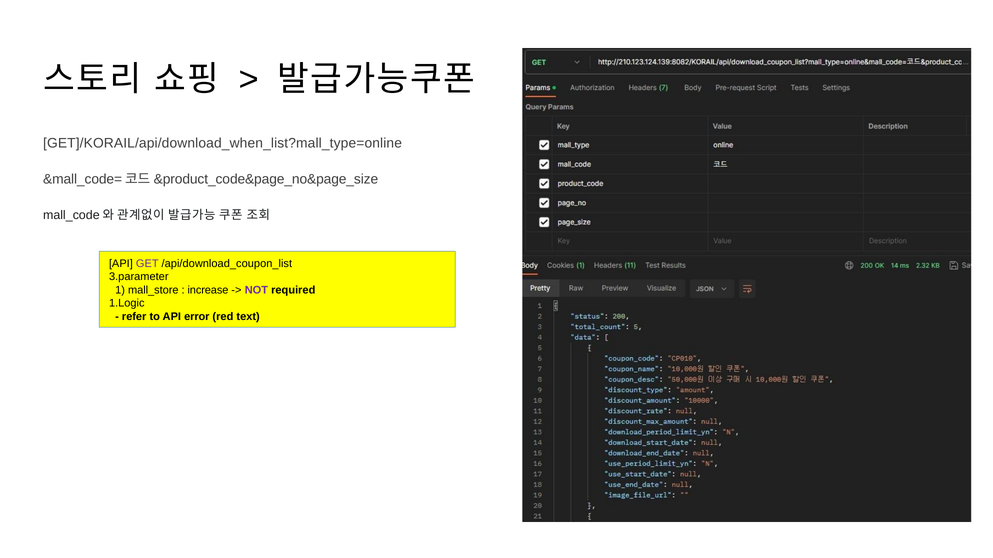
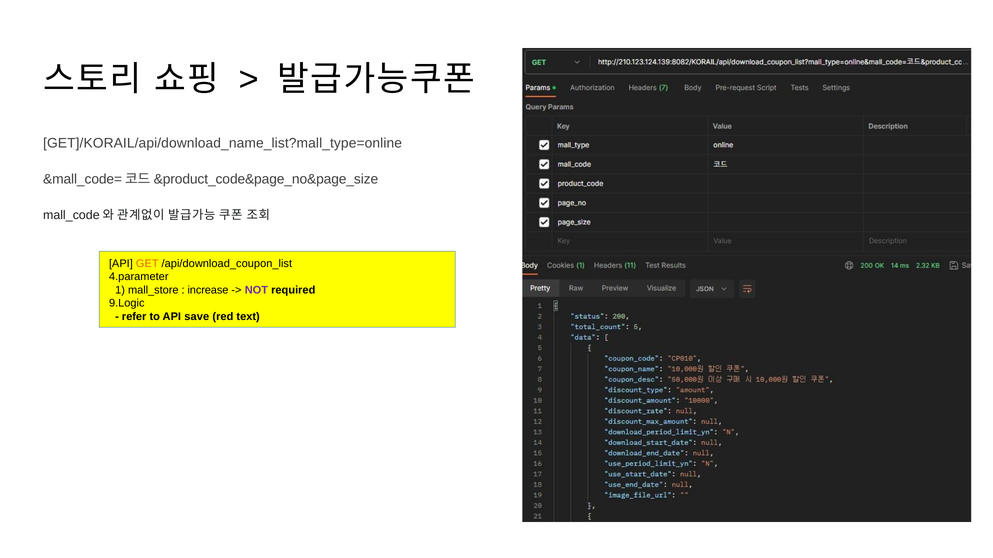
GET]/KORAIL/api/download_when_list?mall_type=online: GET]/KORAIL/api/download_when_list?mall_type=online -> GET]/KORAIL/api/download_name_list?mall_type=online
GET colour: purple -> orange
3.parameter: 3.parameter -> 4.parameter
1.Logic: 1.Logic -> 9.Logic
error: error -> save
